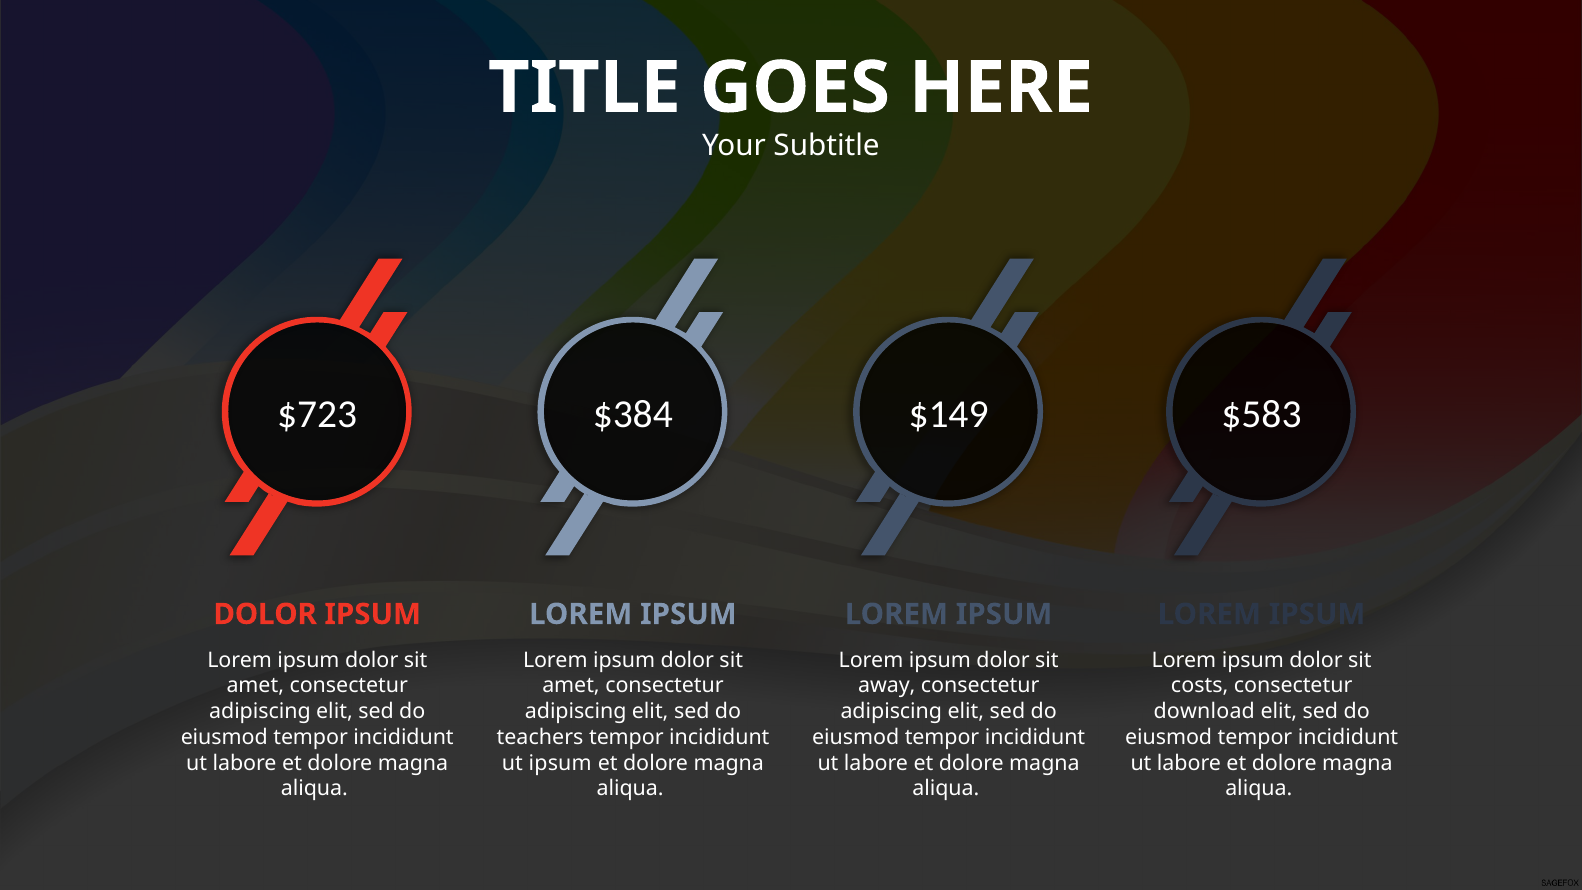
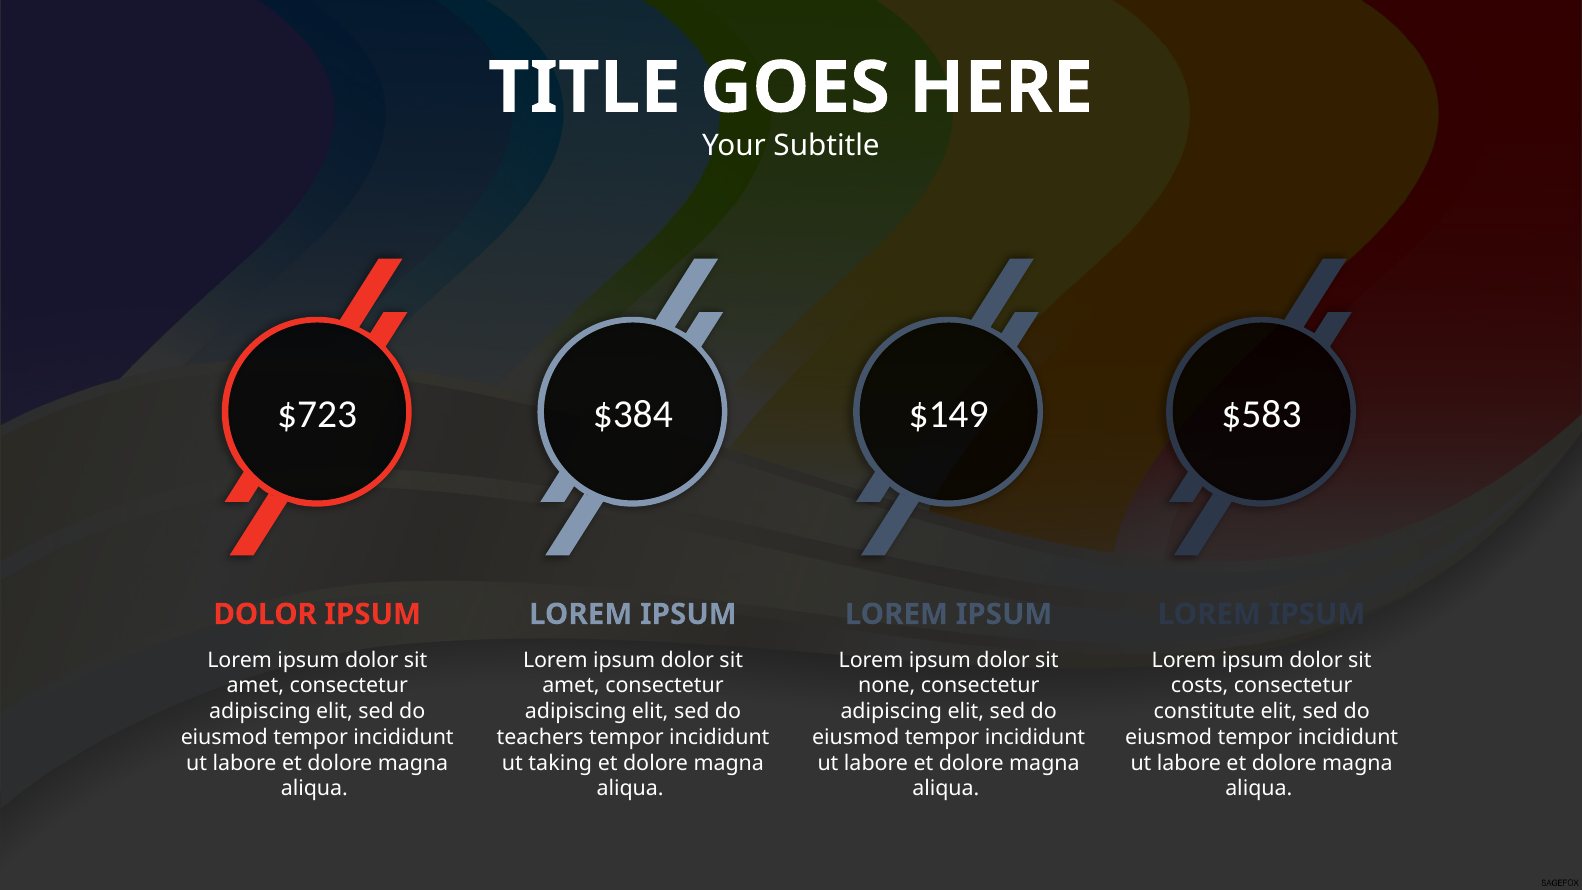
away: away -> none
download: download -> constitute
ut ipsum: ipsum -> taking
